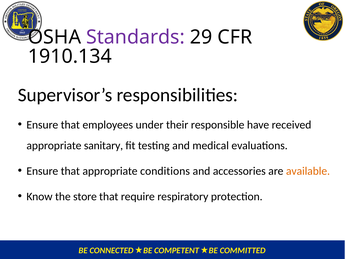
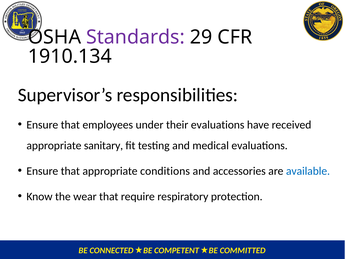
their responsible: responsible -> evaluations
available colour: orange -> blue
store: store -> wear
